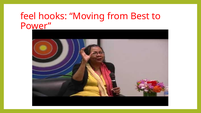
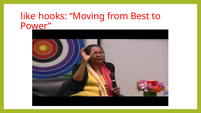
feel: feel -> like
